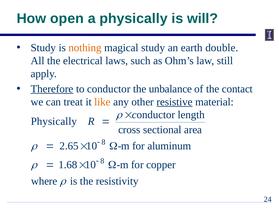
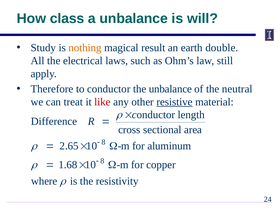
open: open -> class
a physically: physically -> unbalance
magical study: study -> result
Therefore underline: present -> none
contact: contact -> neutral
like colour: orange -> red
Physically at (54, 122): Physically -> Difference
